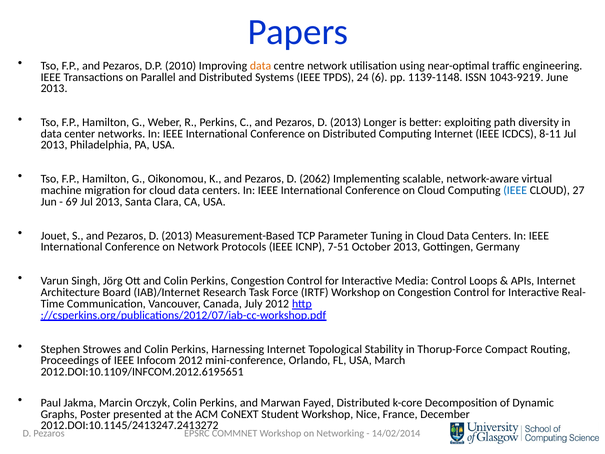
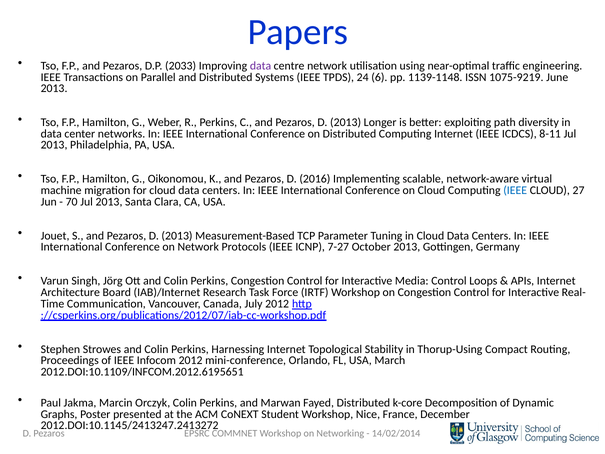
2010: 2010 -> 2033
data at (261, 66) colour: orange -> purple
1043-9219: 1043-9219 -> 1075-9219
2062: 2062 -> 2016
69: 69 -> 70
7-51: 7-51 -> 7-27
Thorup-Force: Thorup-Force -> Thorup-Using
